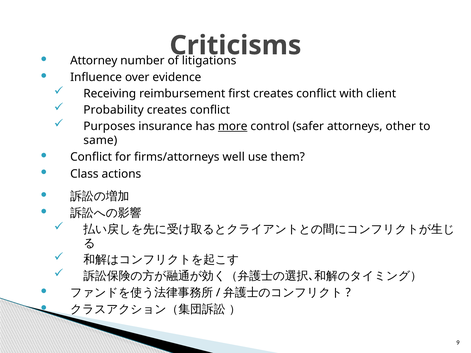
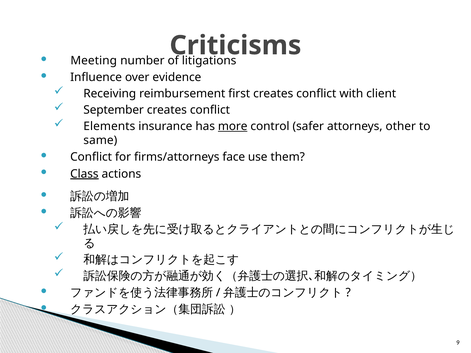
Attorney: Attorney -> Meeting
Probability: Probability -> September
Purposes: Purposes -> Elements
well: well -> face
Class underline: none -> present
